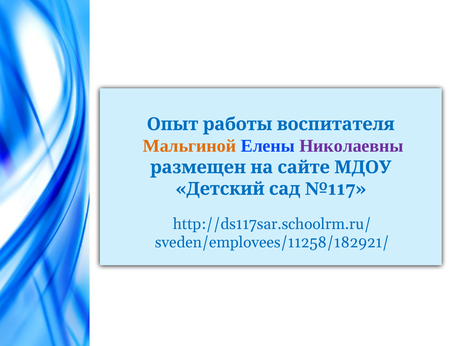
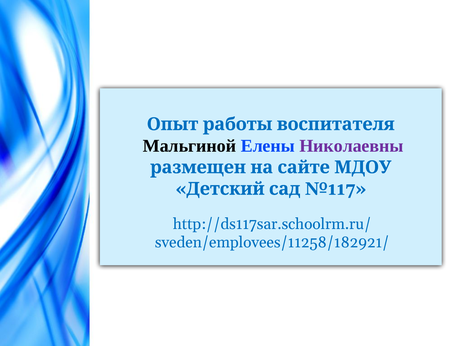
Мальгиной colour: orange -> black
